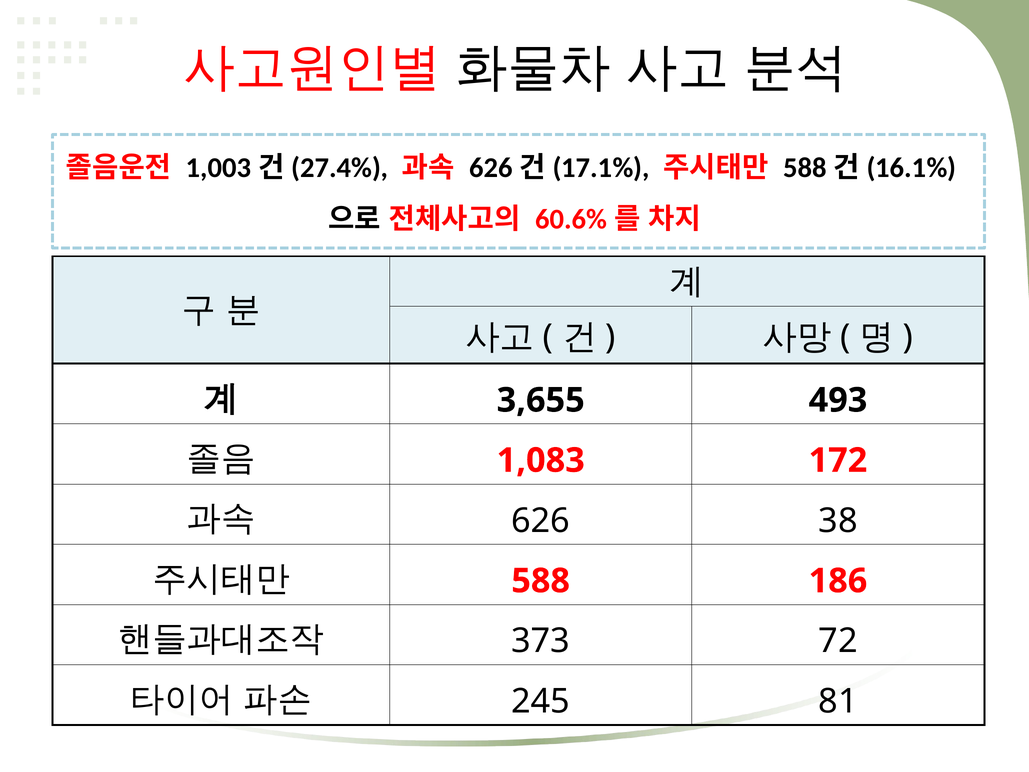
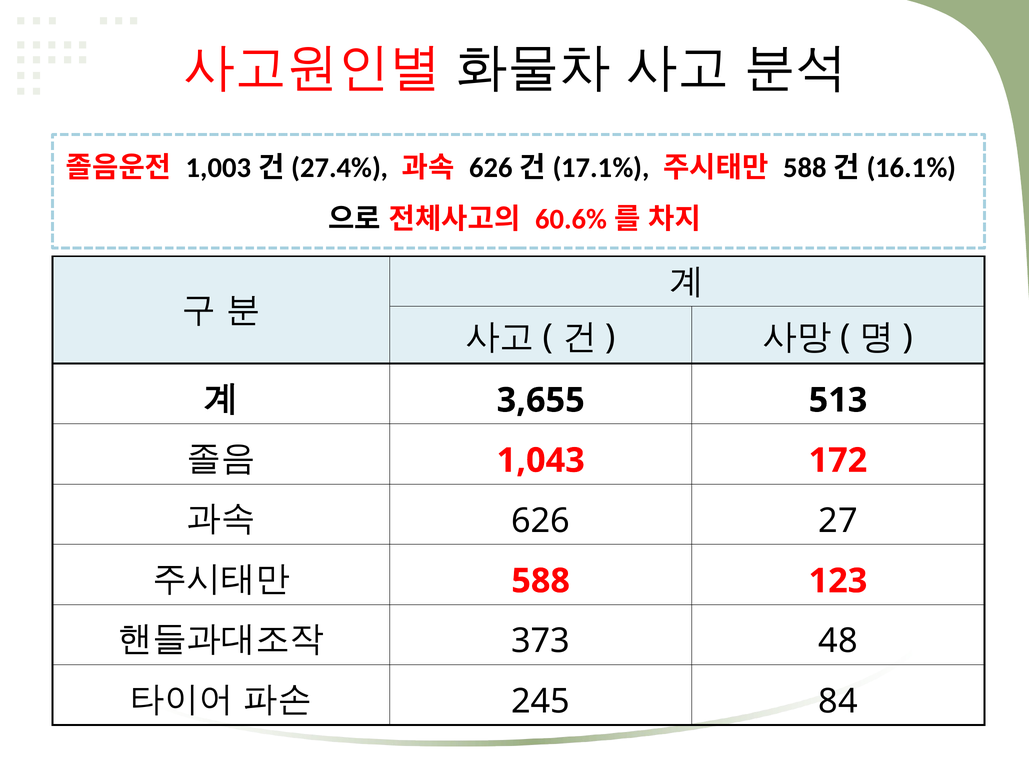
493: 493 -> 513
1,083: 1,083 -> 1,043
38: 38 -> 27
186: 186 -> 123
72: 72 -> 48
81: 81 -> 84
